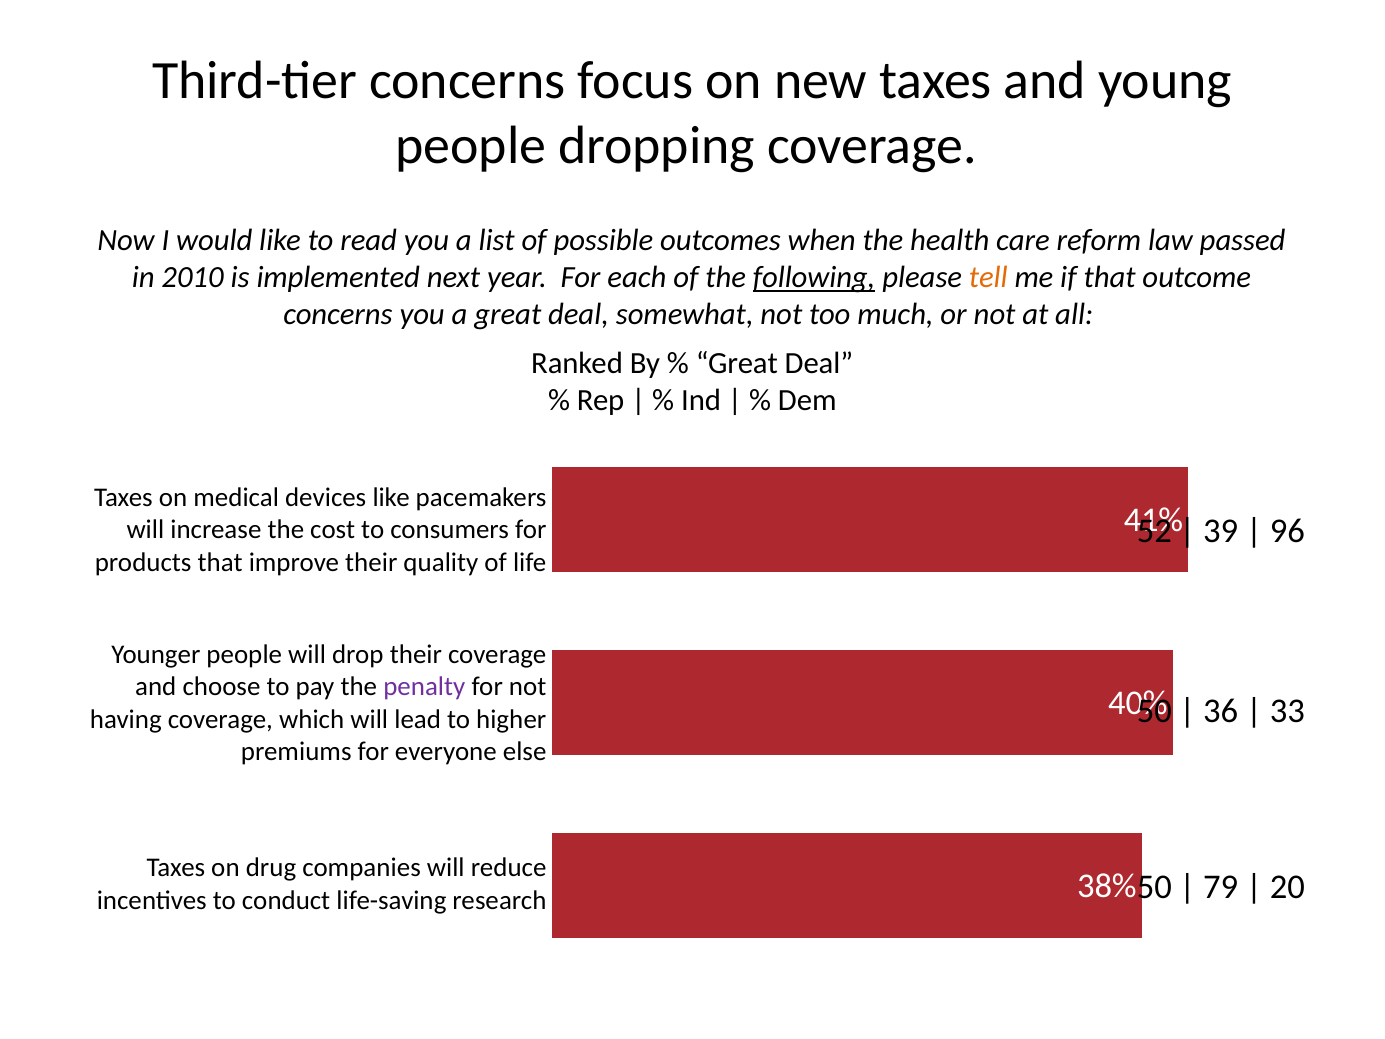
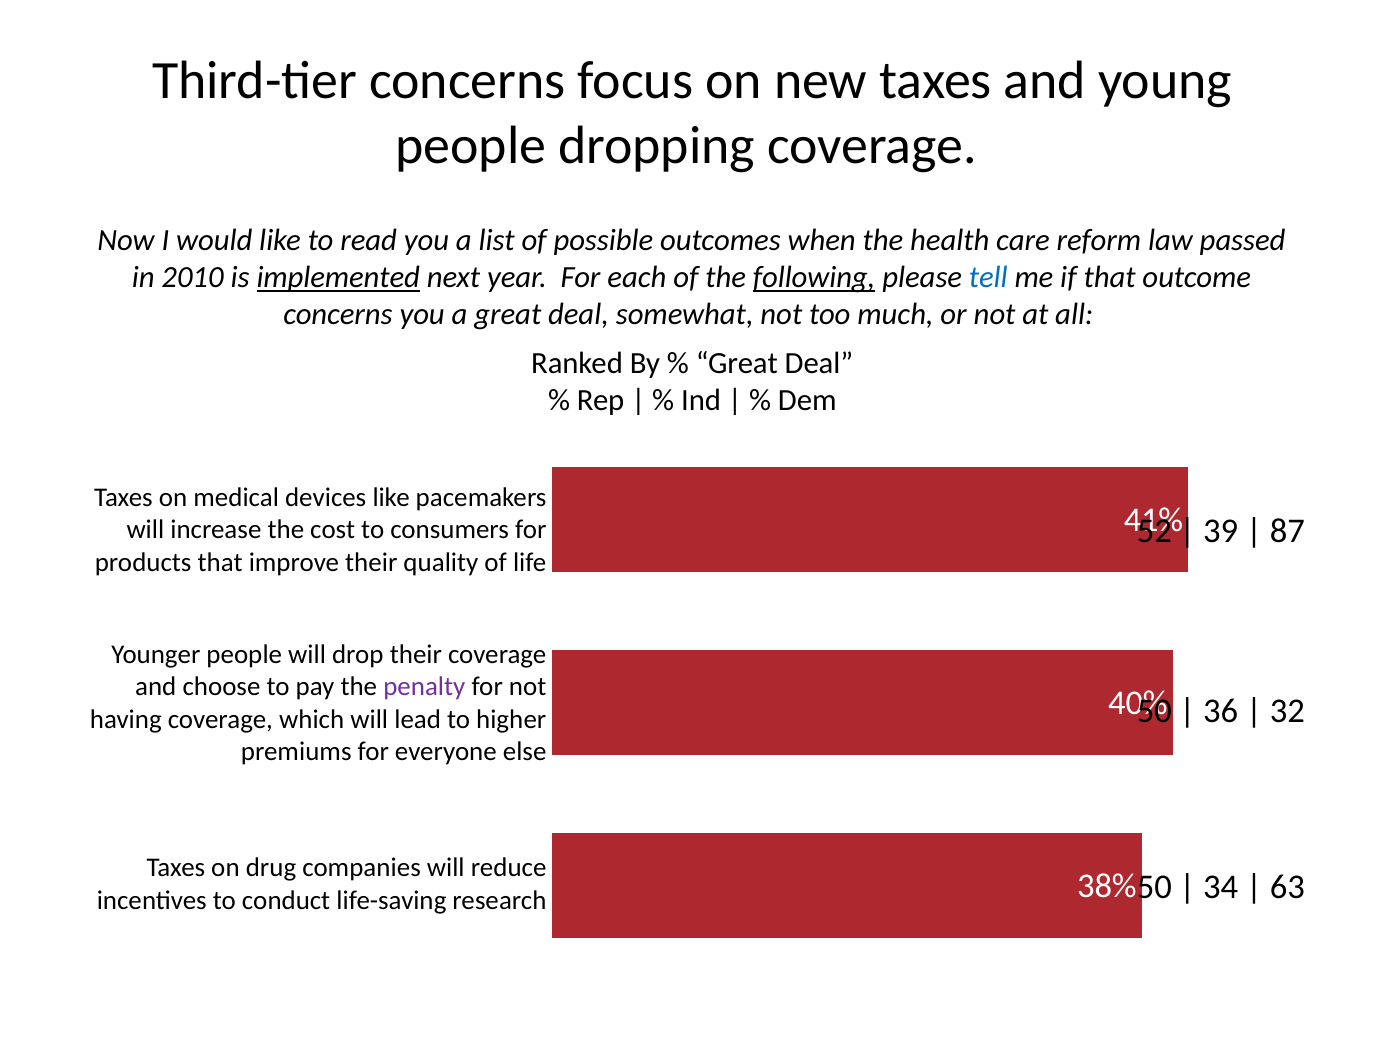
implemented underline: none -> present
tell colour: orange -> blue
96: 96 -> 87
33: 33 -> 32
79: 79 -> 34
20: 20 -> 63
